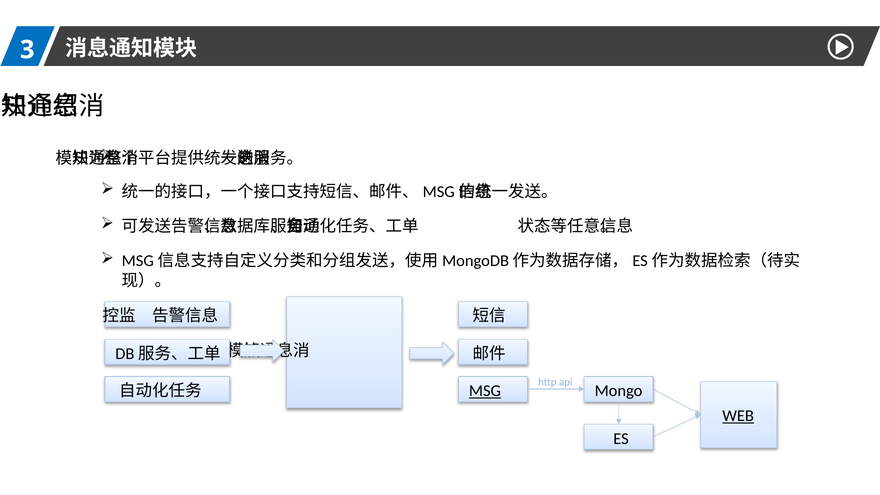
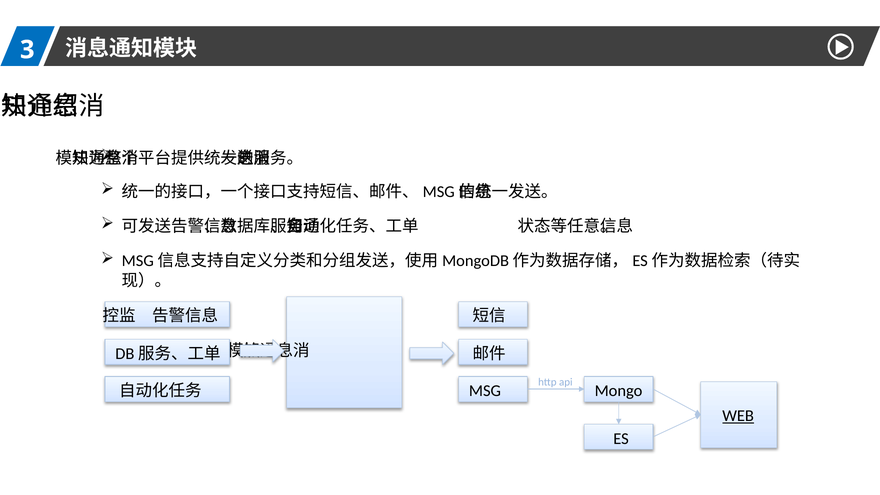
MSG underline: present -> none
